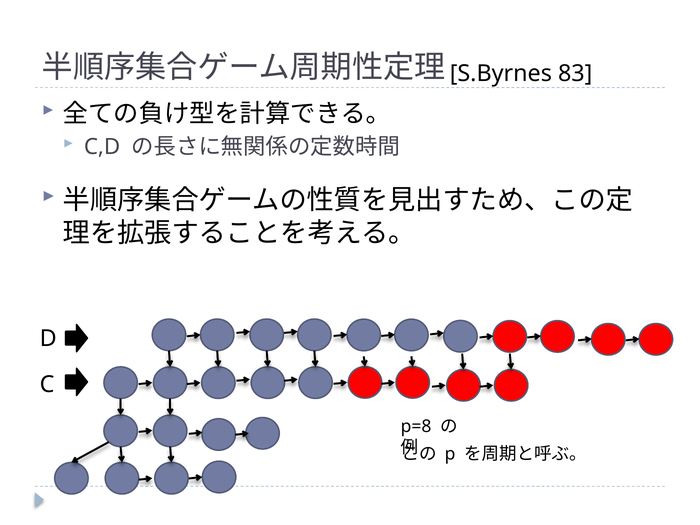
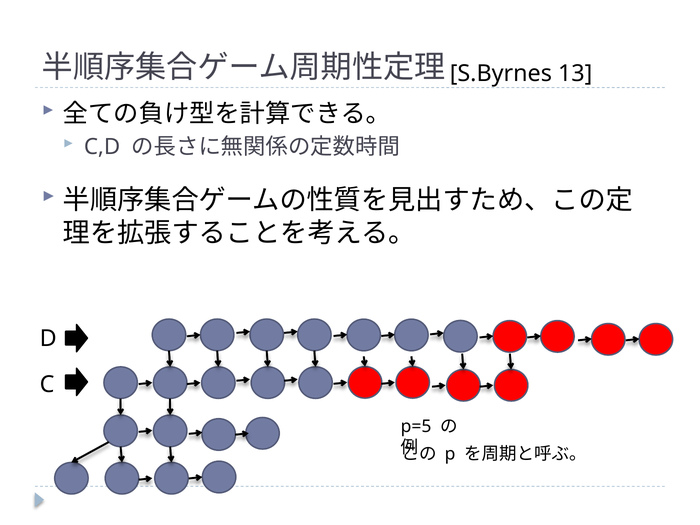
83: 83 -> 13
p=8: p=8 -> p=5
